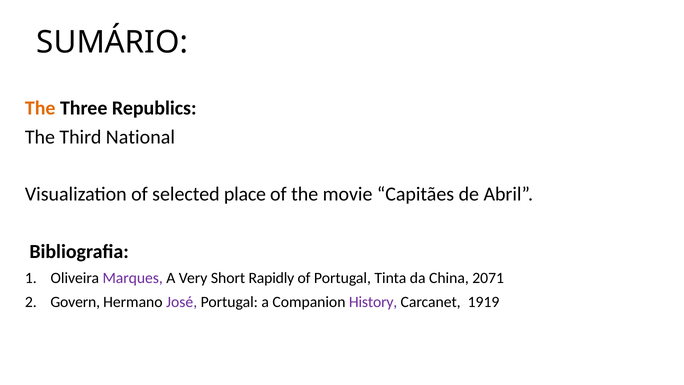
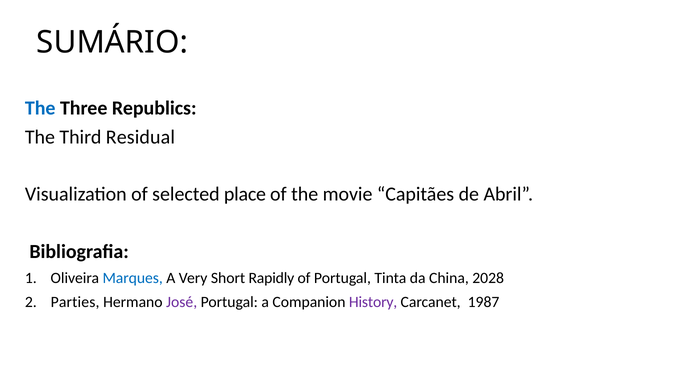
The at (40, 108) colour: orange -> blue
National: National -> Residual
Marques colour: purple -> blue
2071: 2071 -> 2028
Govern: Govern -> Parties
1919: 1919 -> 1987
